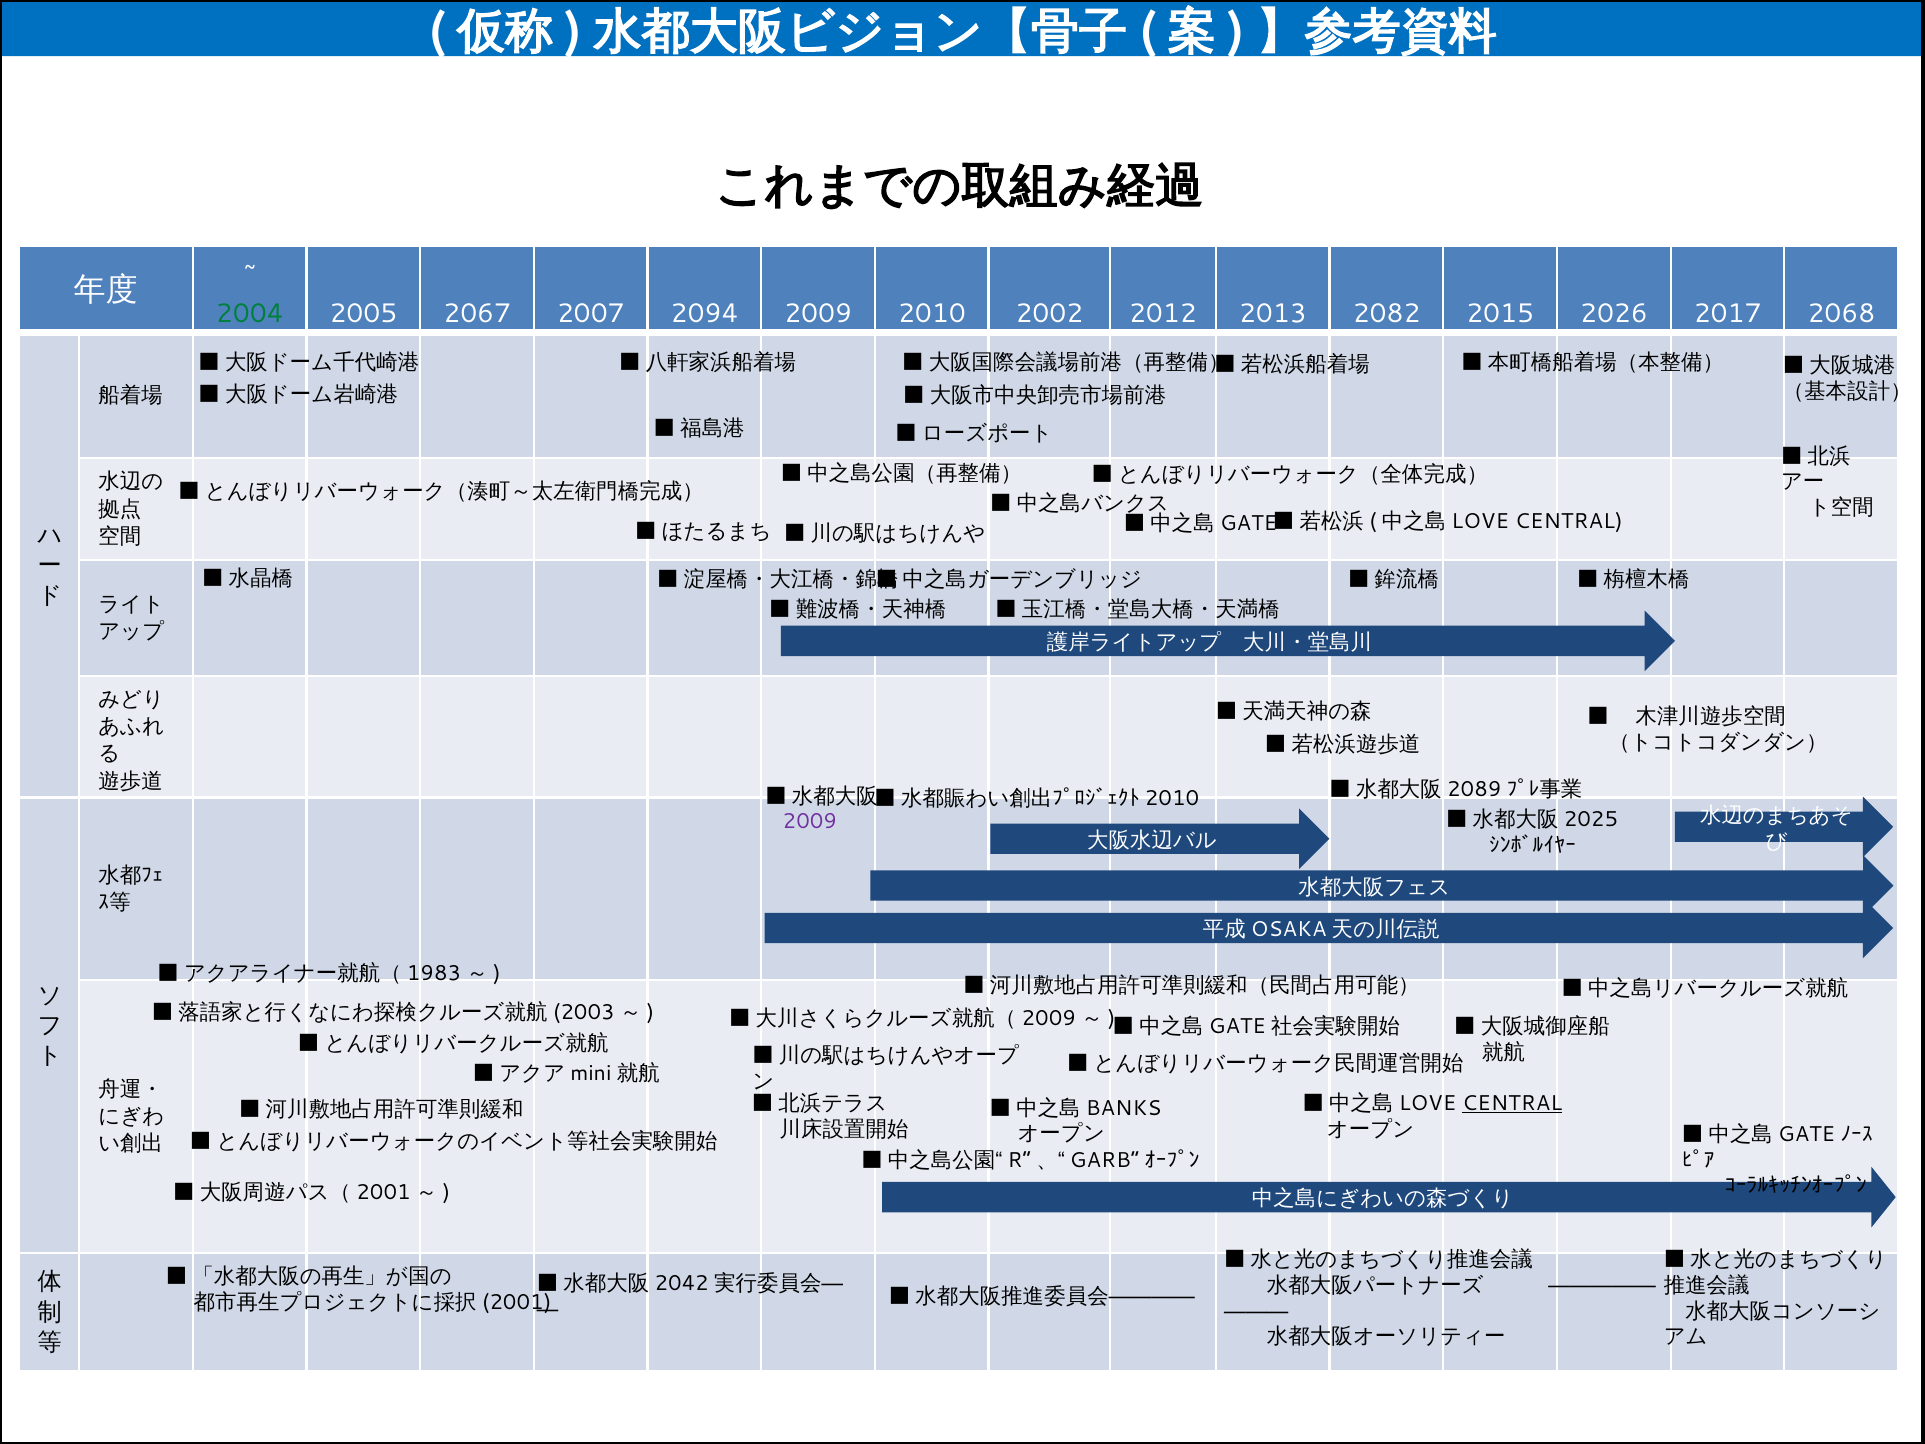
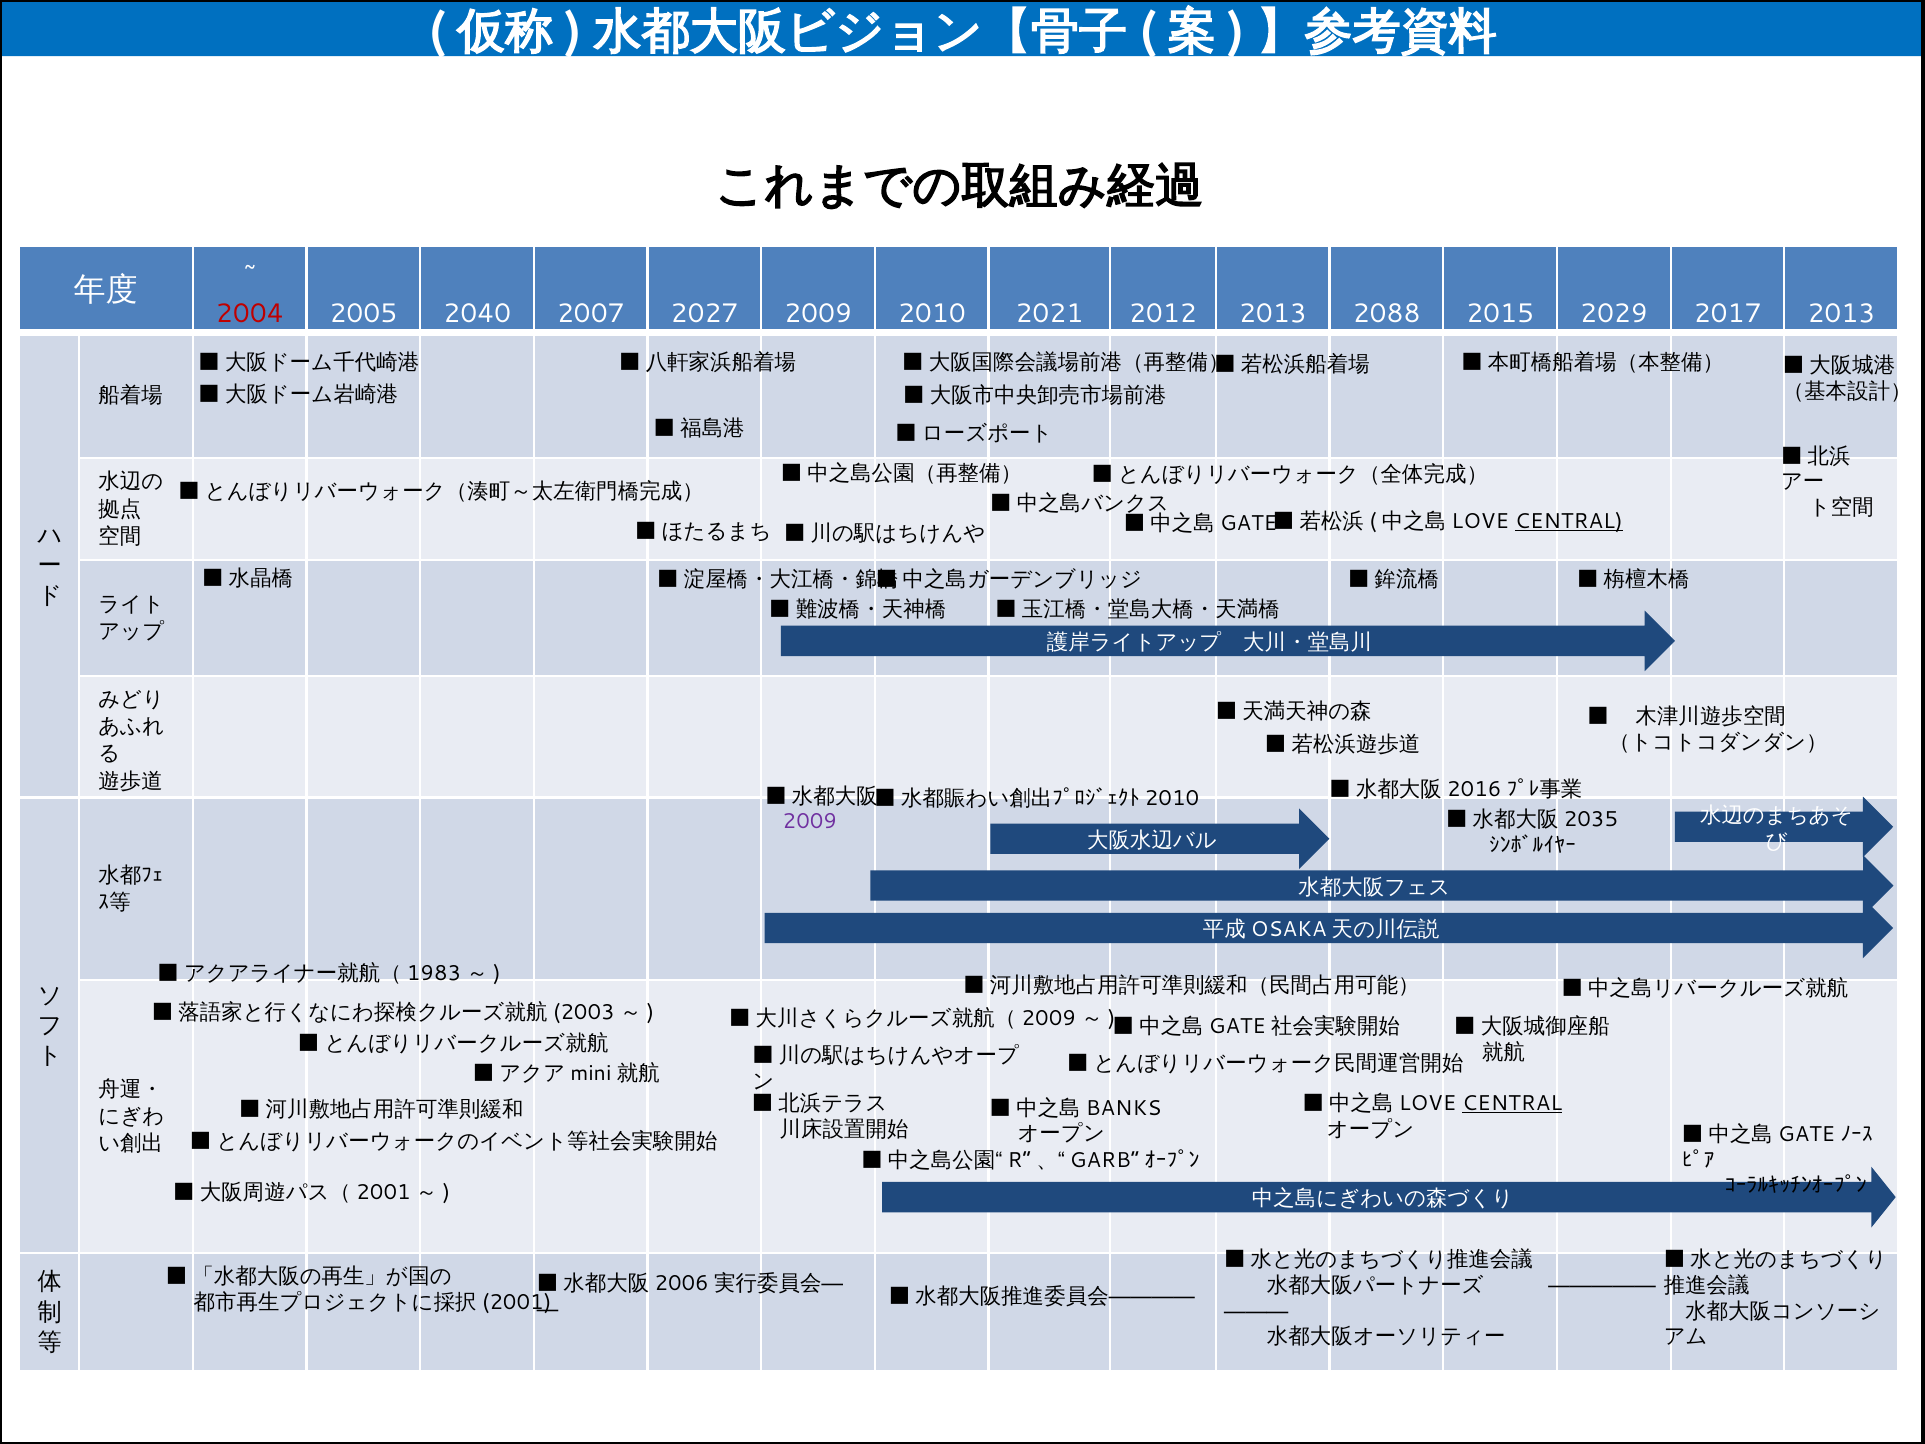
2004 colour: green -> red
2067: 2067 -> 2040
2094: 2094 -> 2027
2002: 2002 -> 2021
2082: 2082 -> 2088
2026: 2026 -> 2029
2017 2068: 2068 -> 2013
CENTRAL at (1569, 521) underline: none -> present
2089: 2089 -> 2016
2025: 2025 -> 2035
2042: 2042 -> 2006
